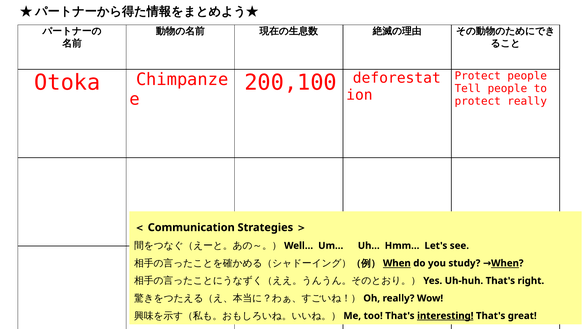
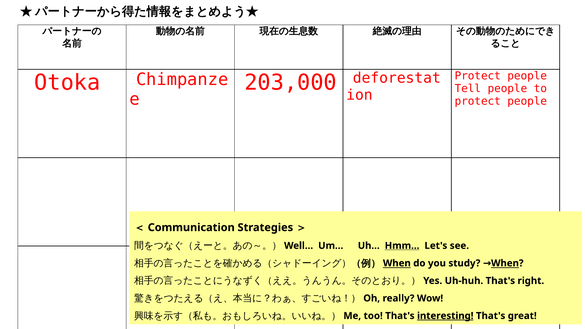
200,100: 200,100 -> 203,000
really at (527, 101): really -> people
Hmm… underline: none -> present
